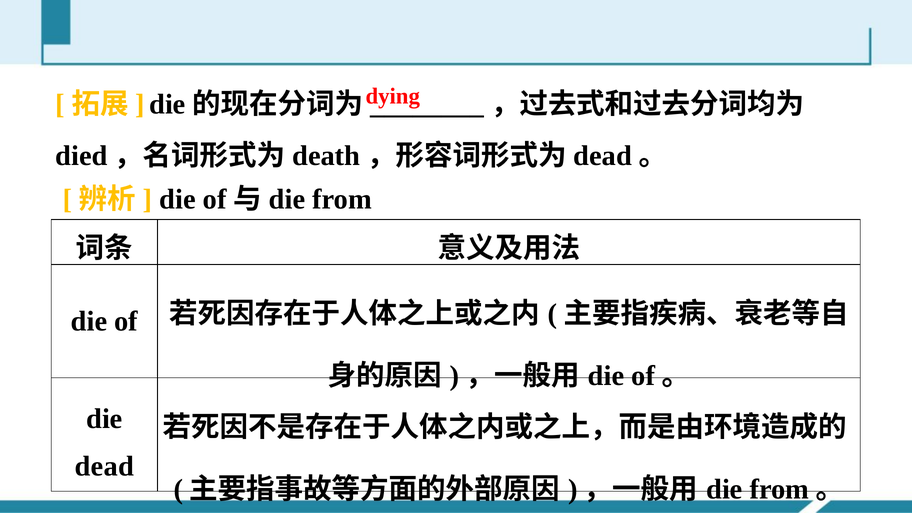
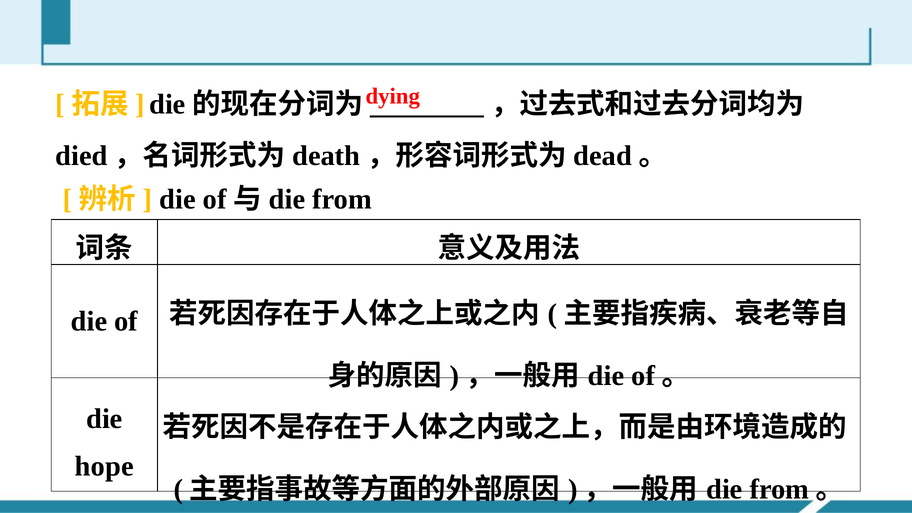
dead at (104, 466): dead -> hope
